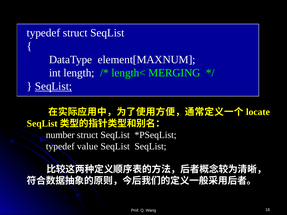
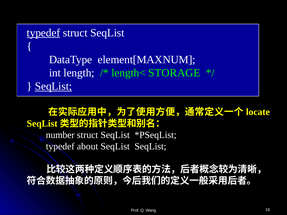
typedef at (43, 33) underline: none -> present
MERGING: MERGING -> STORAGE
value: value -> about
